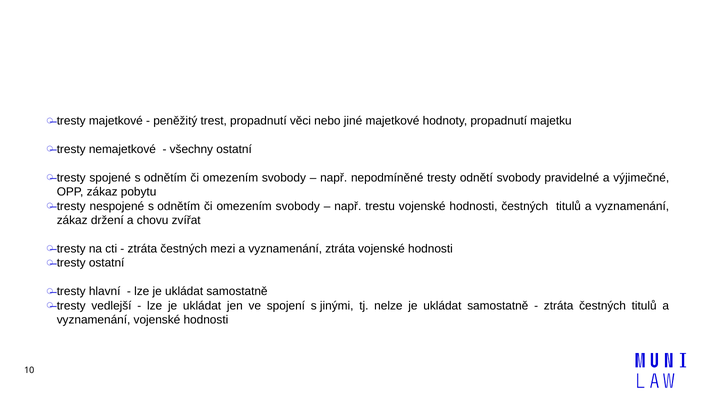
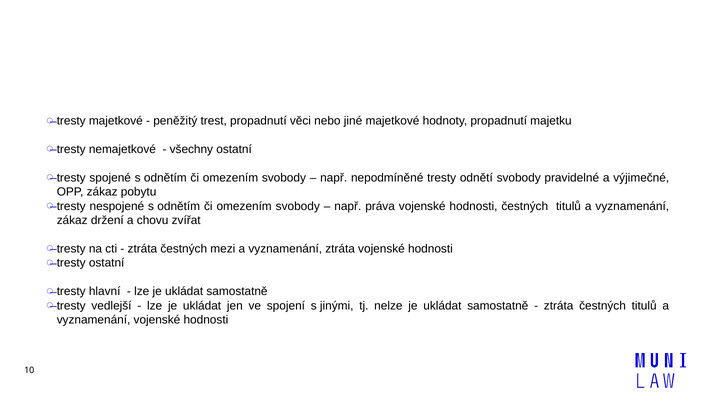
trestu: trestu -> práva
